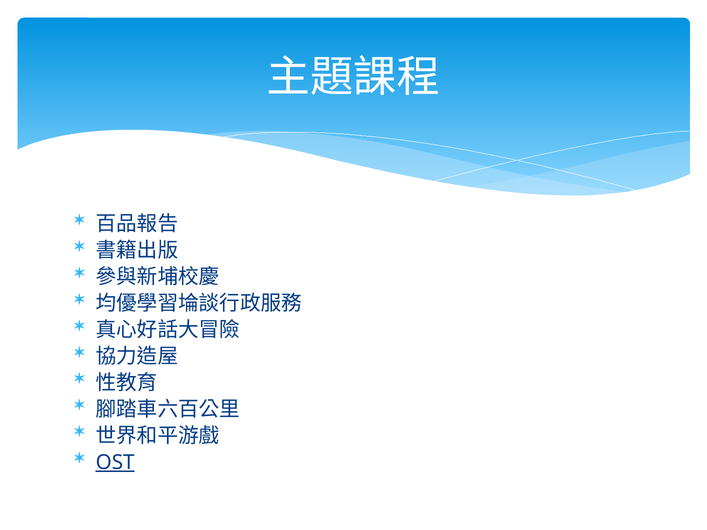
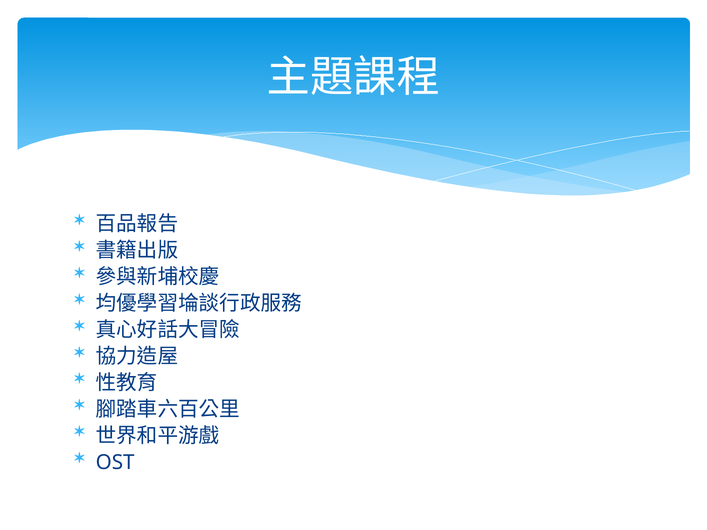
OST underline: present -> none
